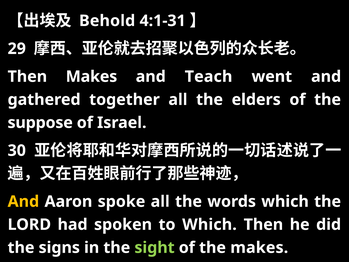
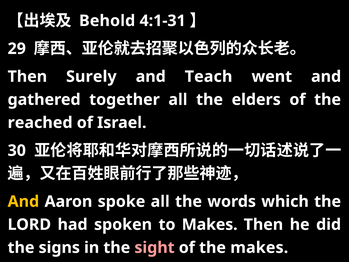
Then Makes: Makes -> Surely
suppose: suppose -> reached
to Which: Which -> Makes
sight colour: light green -> pink
